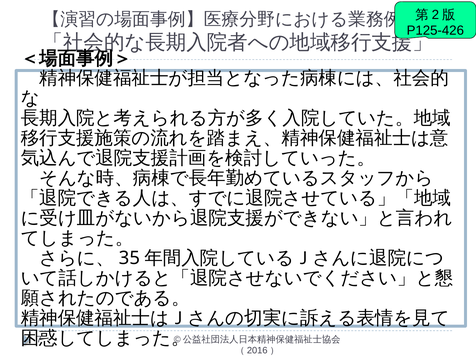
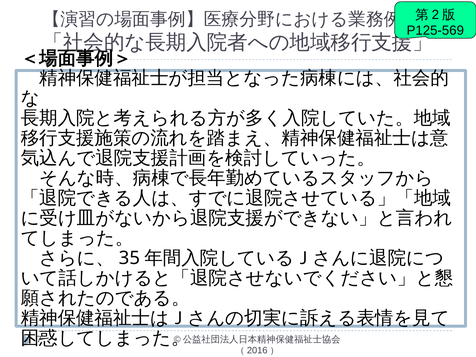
P125-426: P125-426 -> P125-569
